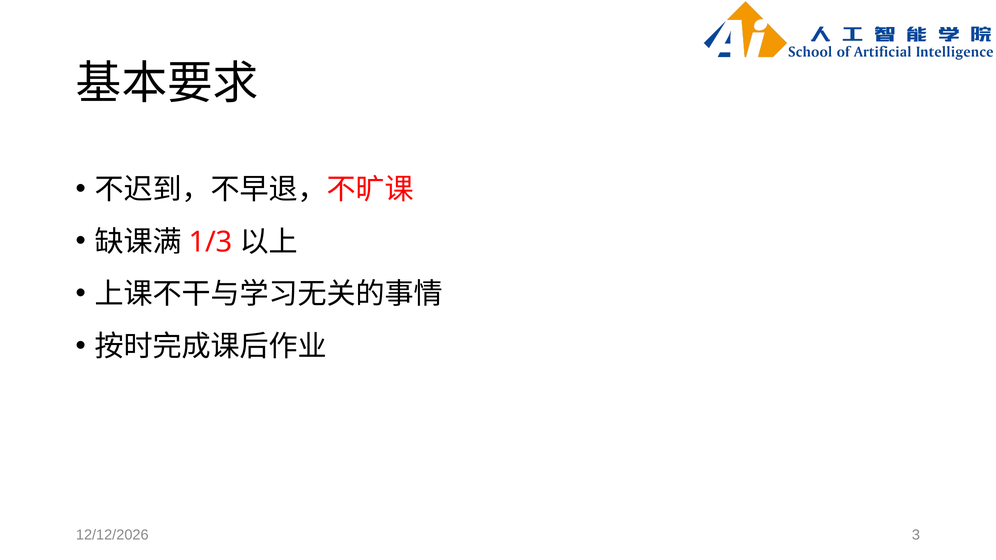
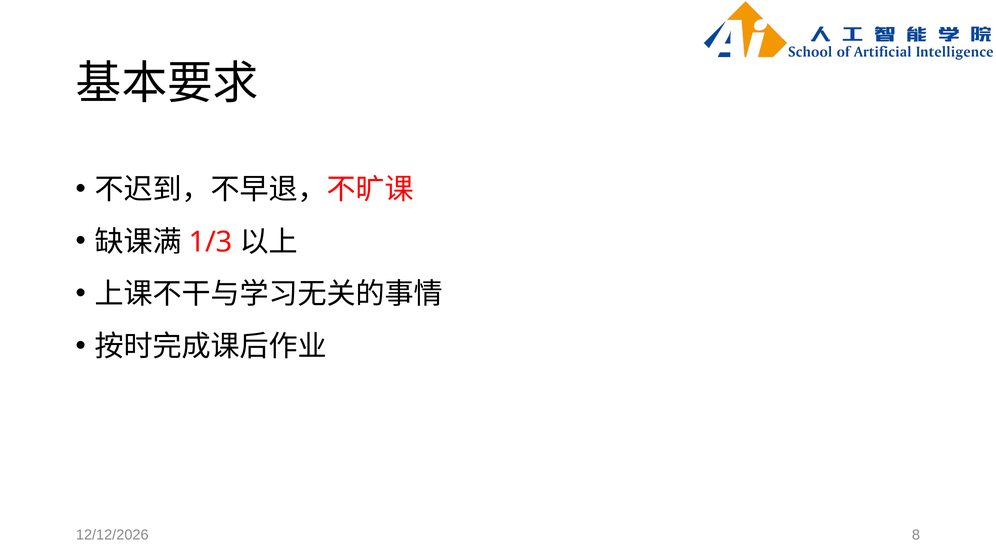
3: 3 -> 8
